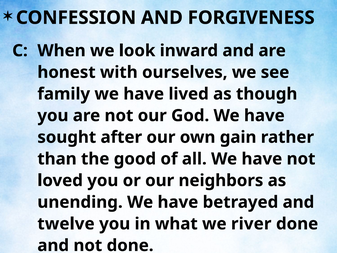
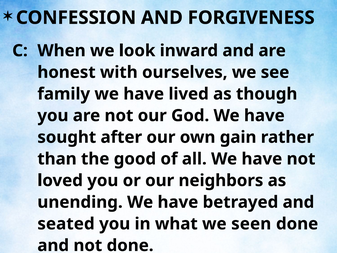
twelve: twelve -> seated
river: river -> seen
